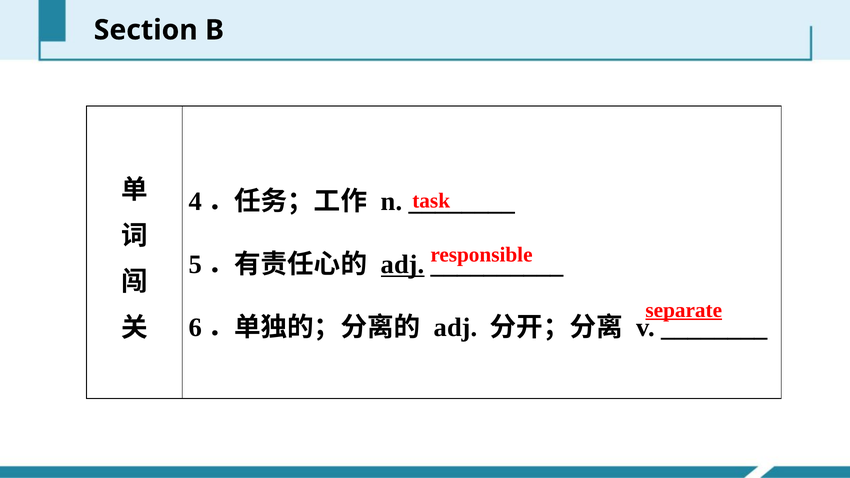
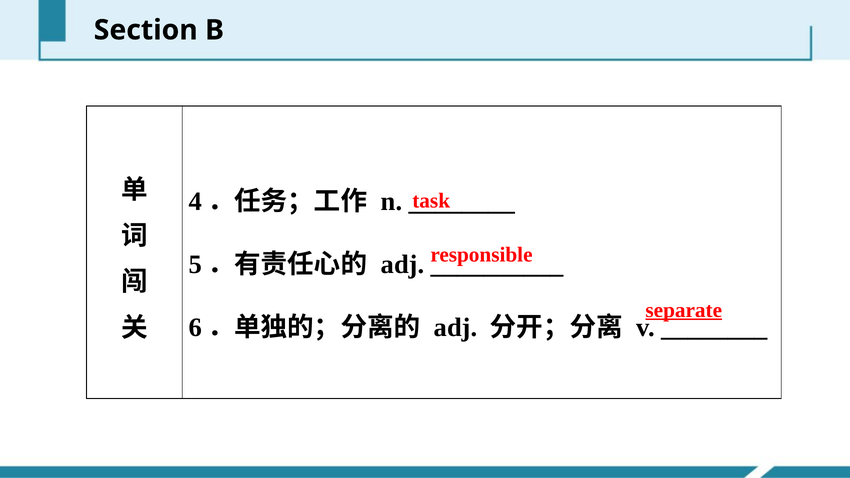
adj at (403, 265) underline: present -> none
